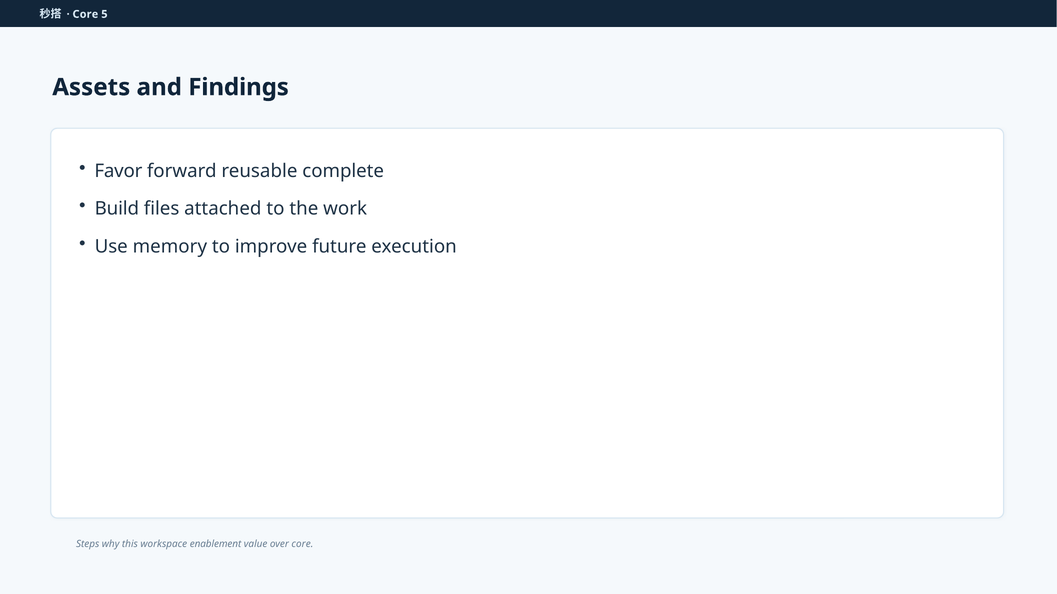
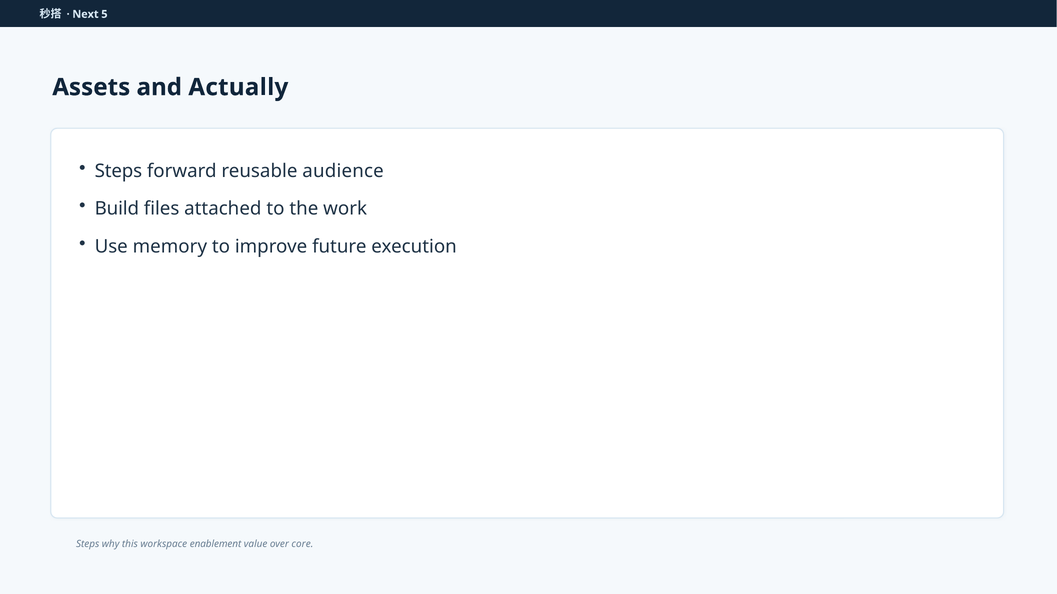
Core at (85, 14): Core -> Next
Findings: Findings -> Actually
Favor at (118, 171): Favor -> Steps
complete: complete -> audience
